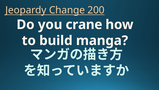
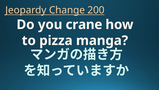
build: build -> pizza
